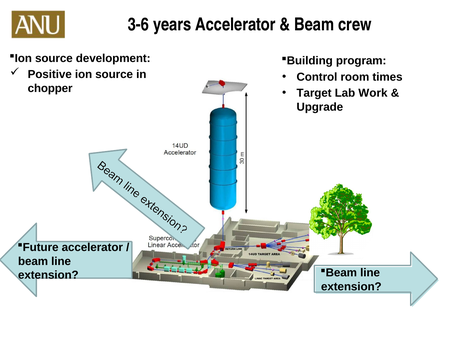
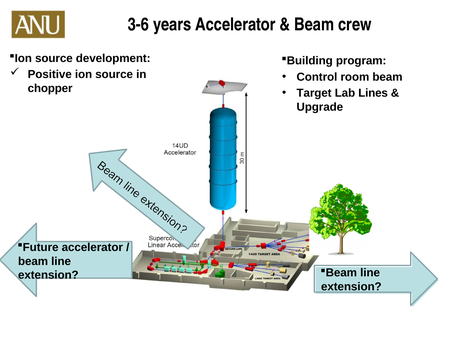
room times: times -> beam
Work: Work -> Lines
